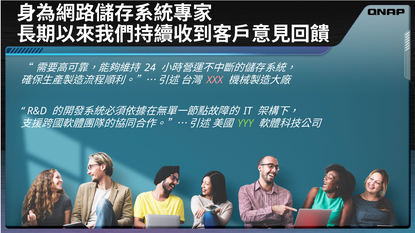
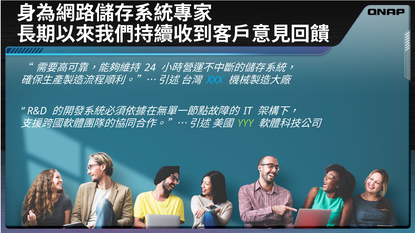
XXX colour: pink -> light blue
